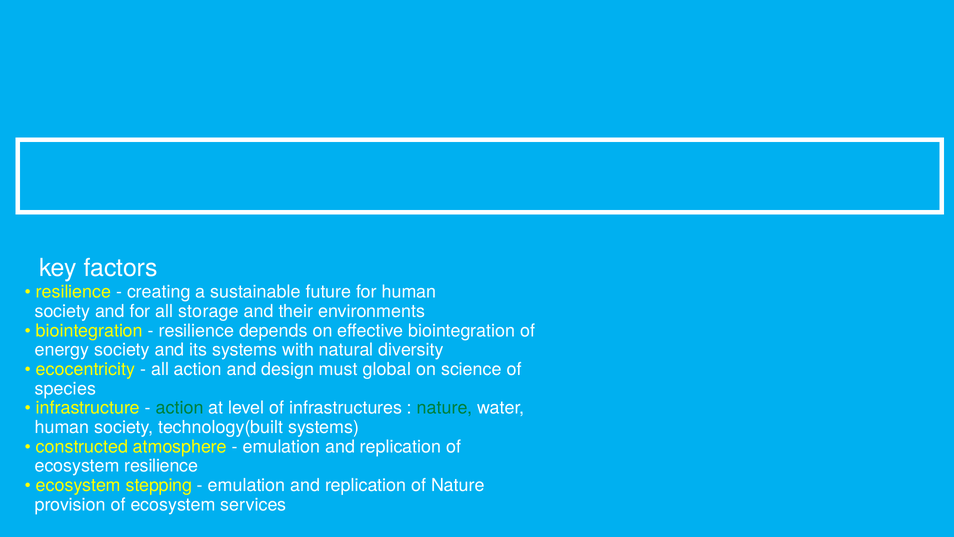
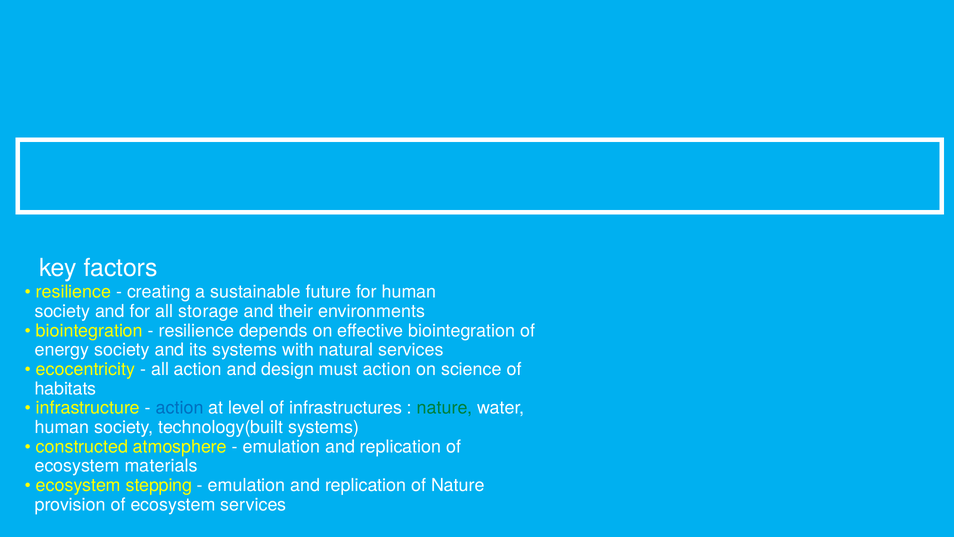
natural diversity: diversity -> services
must global: global -> action
species: species -> habitats
action at (180, 408) colour: green -> blue
ecosystem resilience: resilience -> materials
